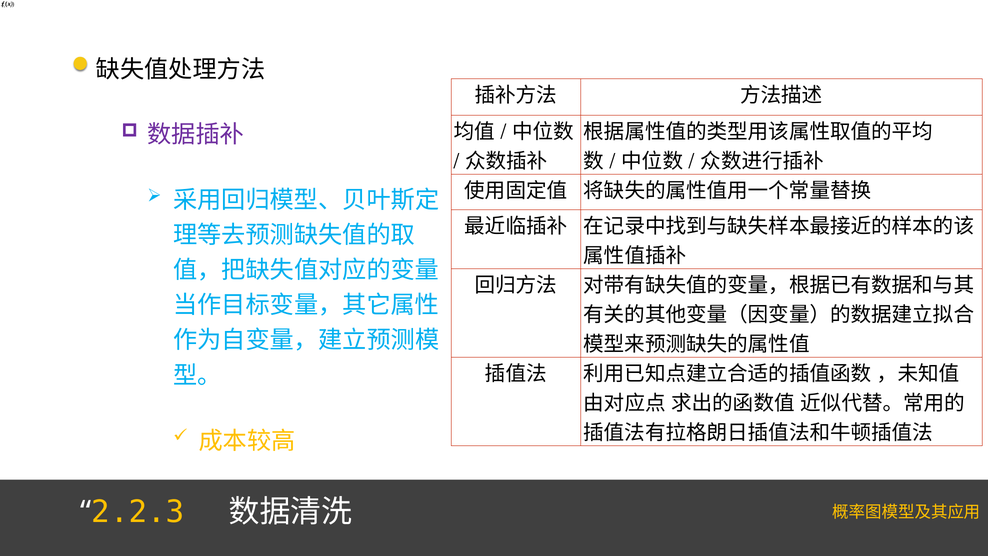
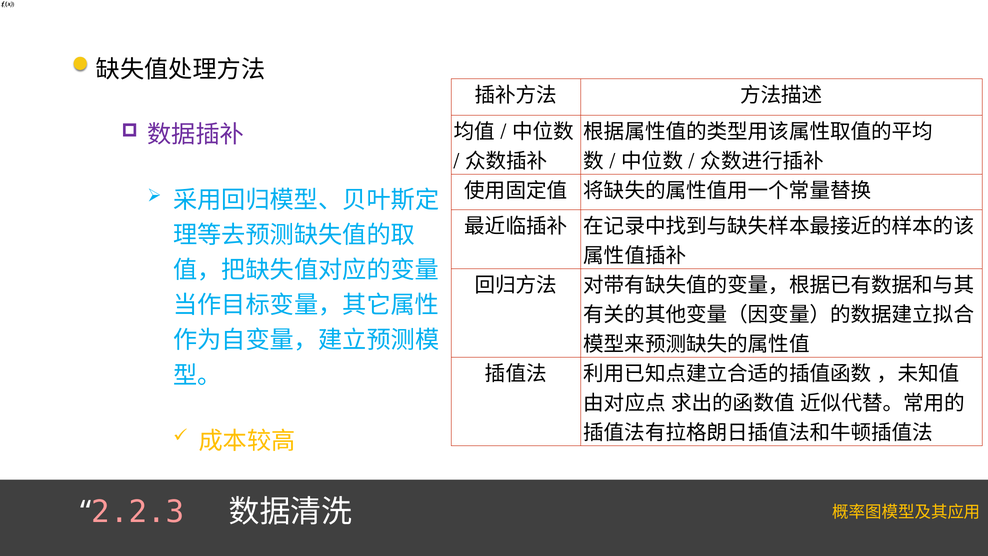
2.2.3 colour: yellow -> pink
